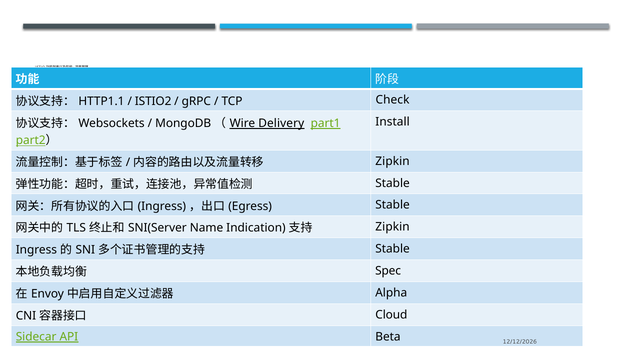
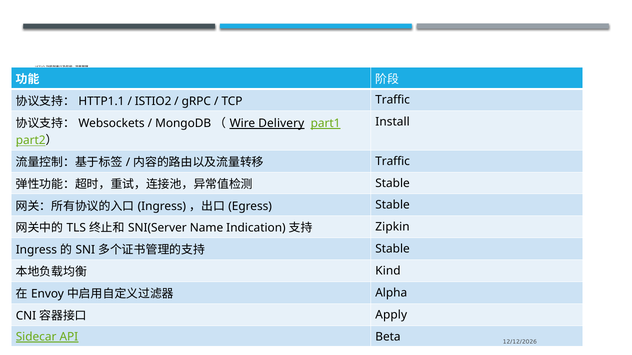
TCP Check: Check -> Traffic
Zipkin at (393, 161): Zipkin -> Traffic
Spec: Spec -> Kind
Cloud: Cloud -> Apply
